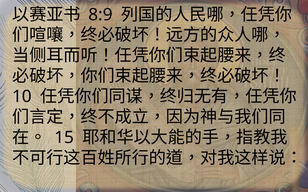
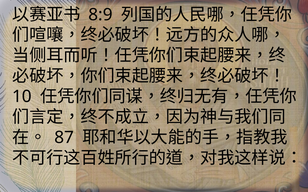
15: 15 -> 87
